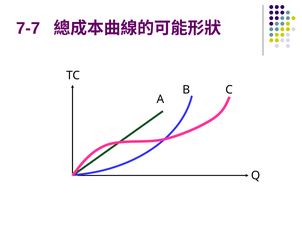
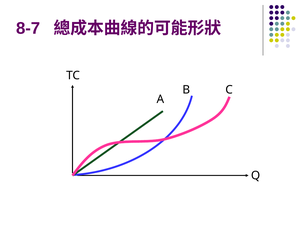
7-7: 7-7 -> 8-7
